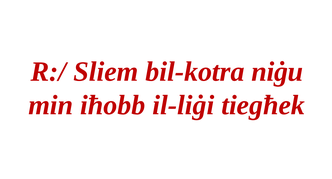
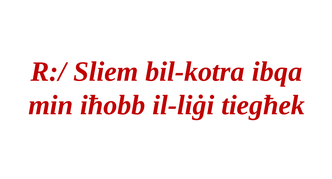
niġu: niġu -> ibqa
